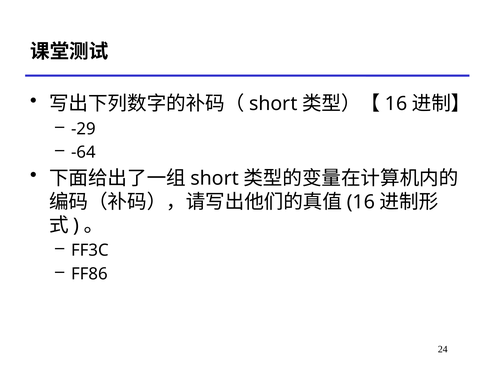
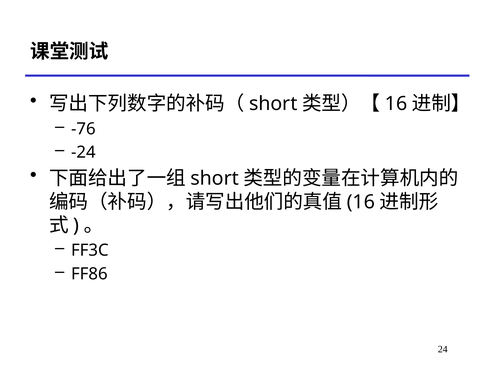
-29: -29 -> -76
-64: -64 -> -24
